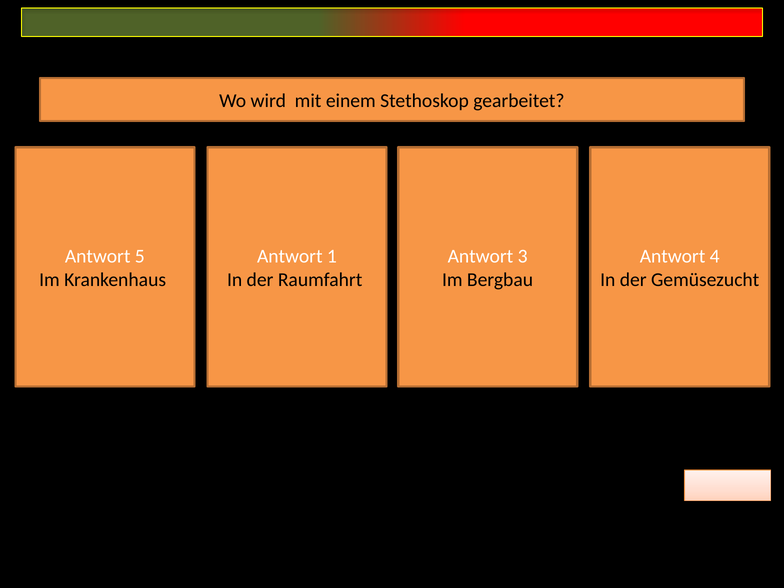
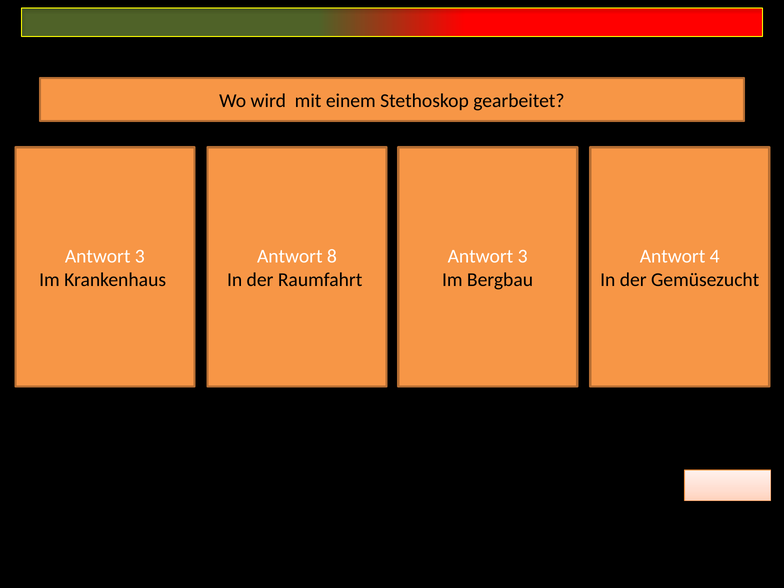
5 at (140, 257): 5 -> 3
1: 1 -> 8
